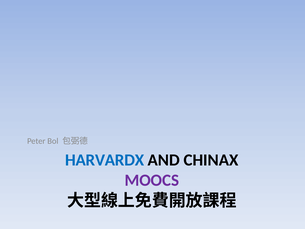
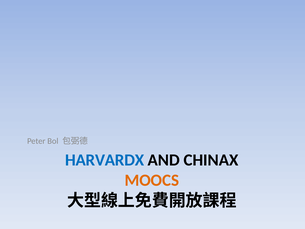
MOOCS colour: purple -> orange
